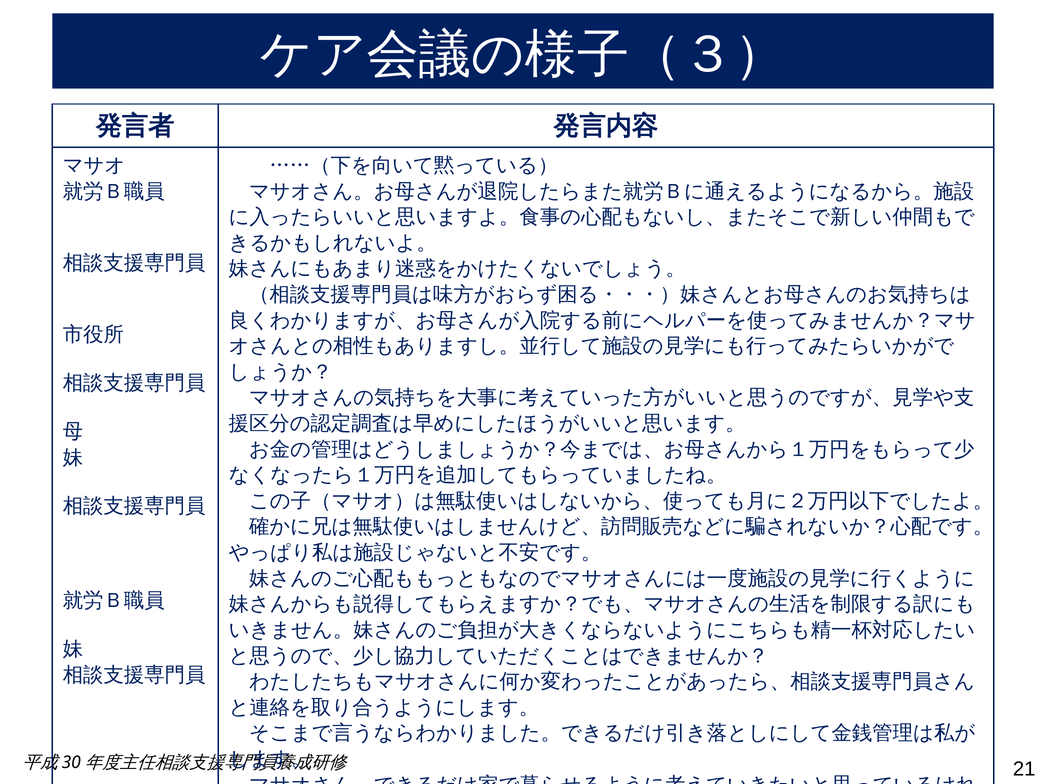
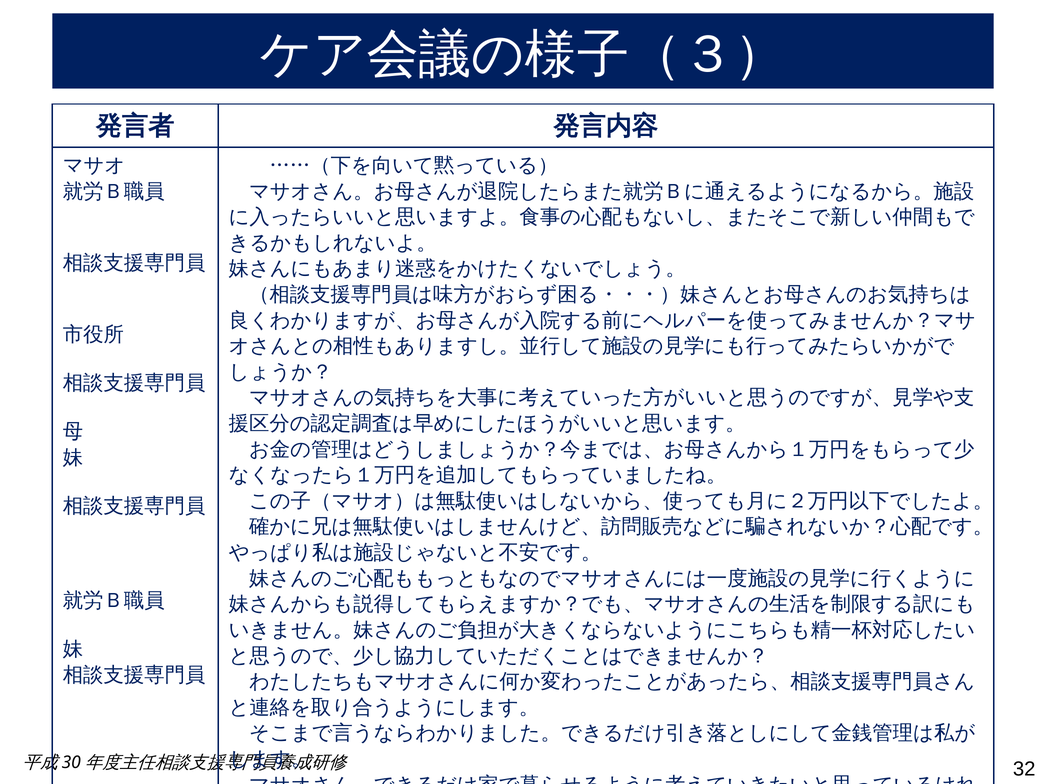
21: 21 -> 32
